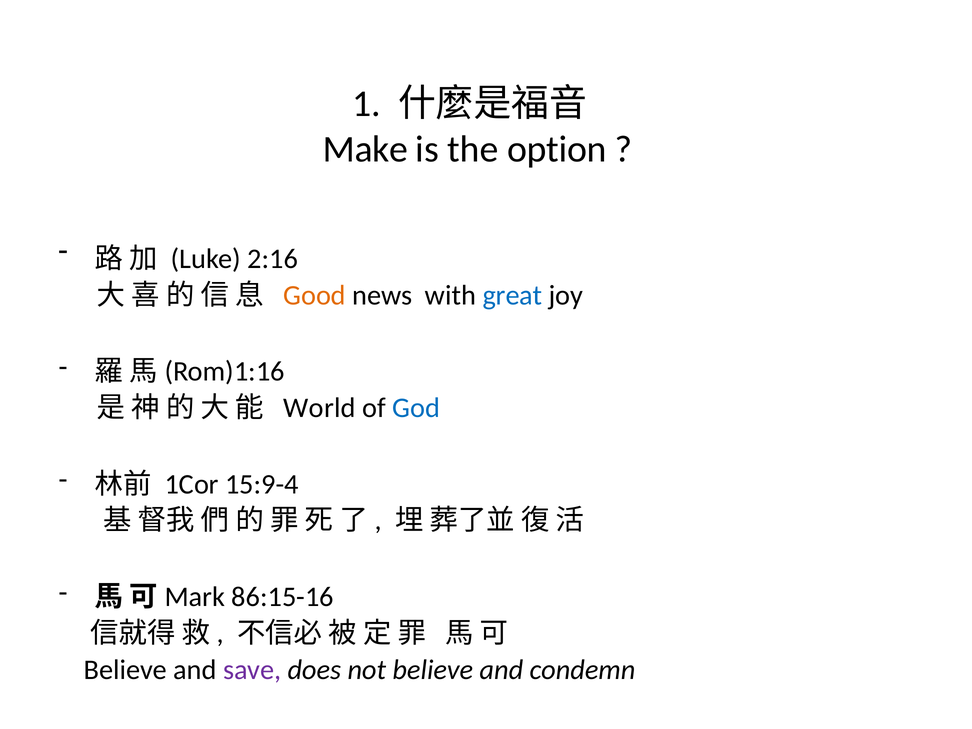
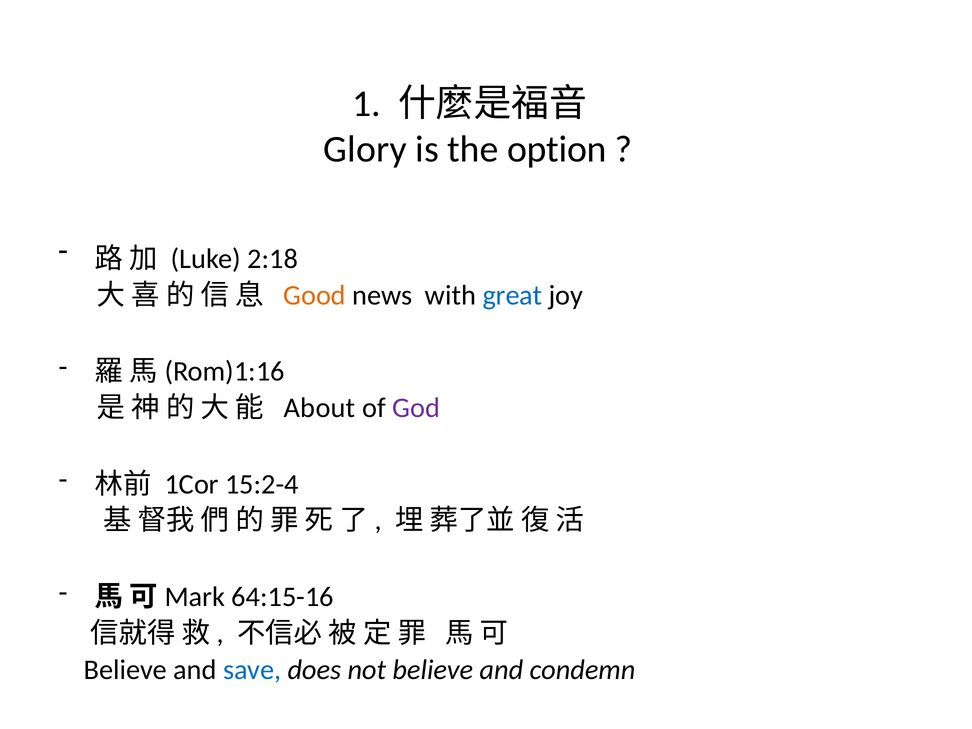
Make: Make -> Glory
2:16: 2:16 -> 2:18
World: World -> About
God colour: blue -> purple
15:9-4: 15:9-4 -> 15:2-4
86:15-16: 86:15-16 -> 64:15-16
save colour: purple -> blue
